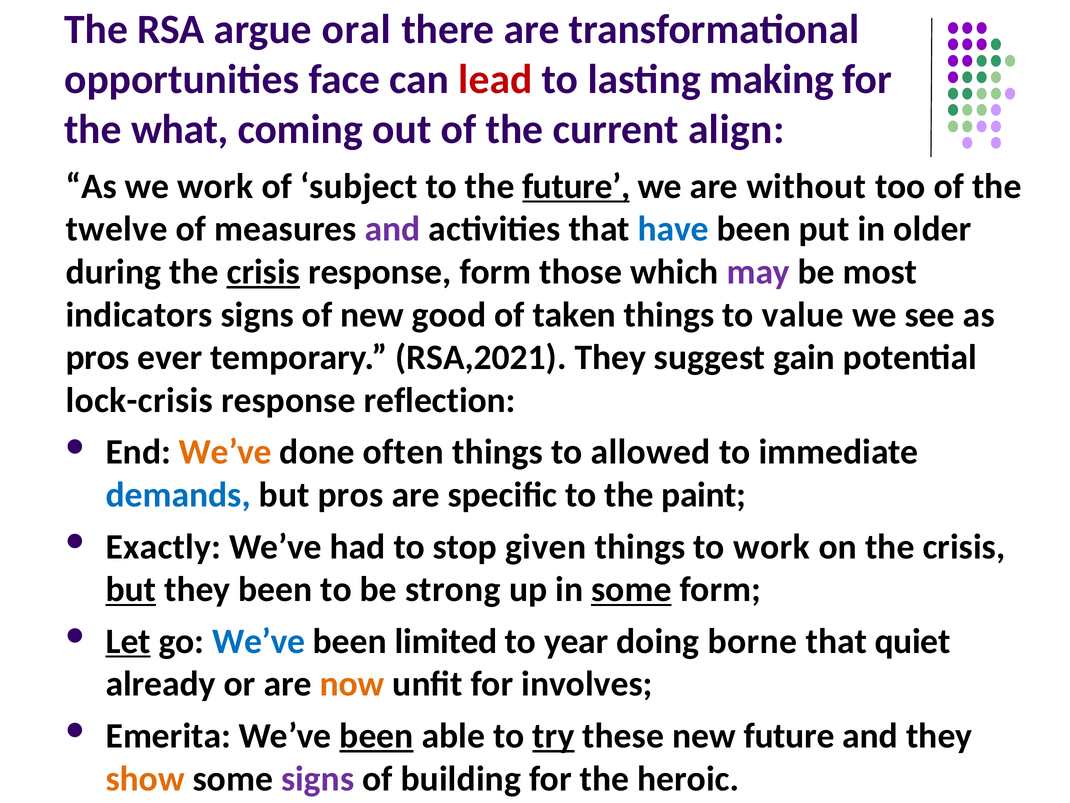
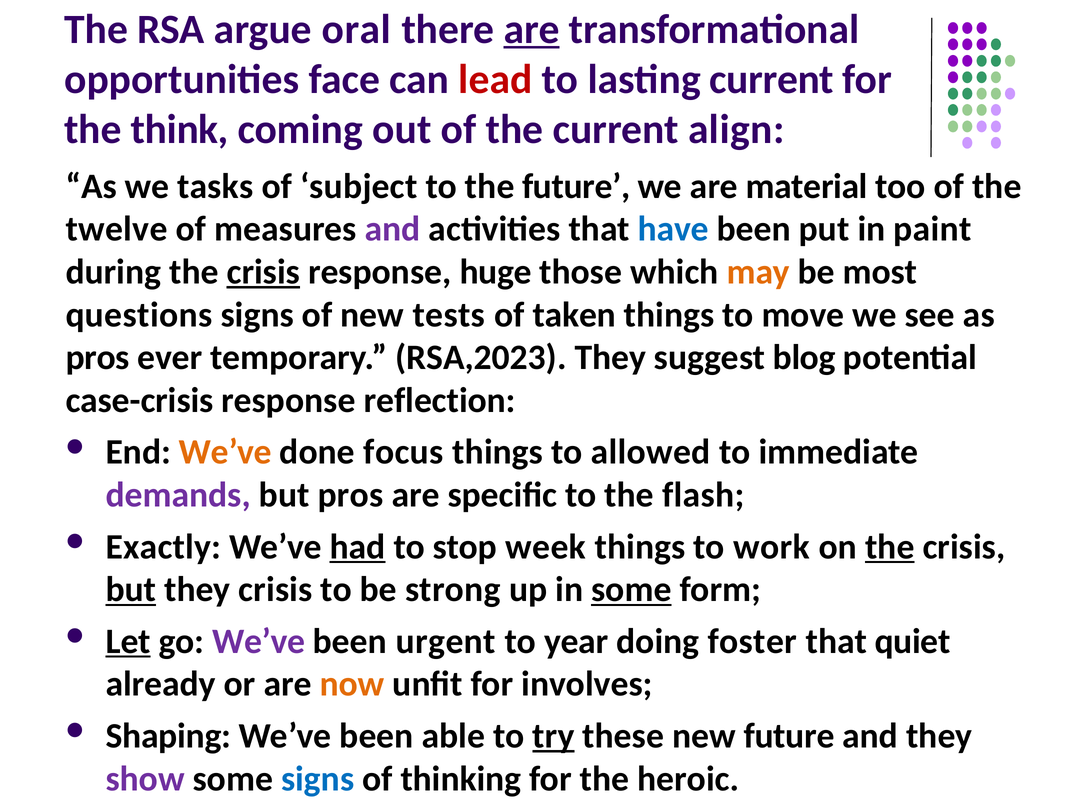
are at (532, 30) underline: none -> present
lasting making: making -> current
what: what -> think
we work: work -> tasks
future at (576, 186) underline: present -> none
without: without -> material
older: older -> paint
response form: form -> huge
may colour: purple -> orange
indicators: indicators -> questions
good: good -> tests
value: value -> move
RSA,2021: RSA,2021 -> RSA,2023
gain: gain -> blog
lock-crisis: lock-crisis -> case-crisis
often: often -> focus
demands colour: blue -> purple
paint: paint -> flash
had underline: none -> present
given: given -> week
the at (890, 546) underline: none -> present
they been: been -> crisis
We’ve at (259, 641) colour: blue -> purple
limited: limited -> urgent
borne: borne -> foster
Emerita: Emerita -> Shaping
been at (376, 735) underline: present -> none
show colour: orange -> purple
signs at (318, 778) colour: purple -> blue
building: building -> thinking
